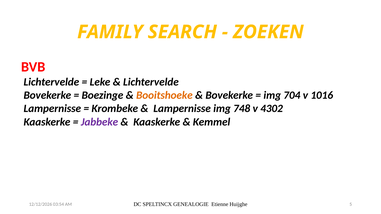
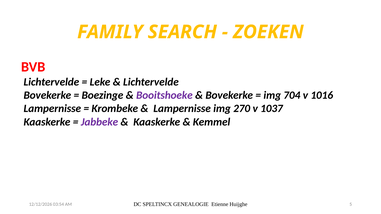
Booitshoeke colour: orange -> purple
748: 748 -> 270
4302: 4302 -> 1037
